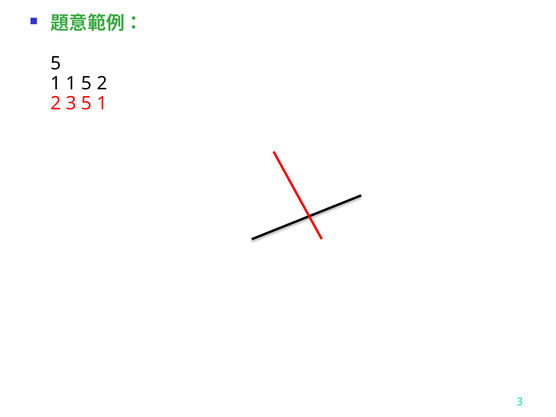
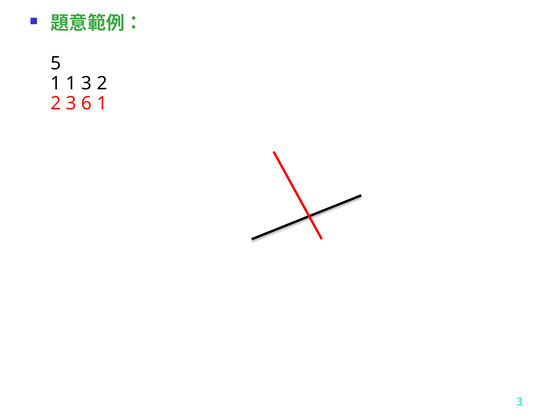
1 5: 5 -> 3
3 5: 5 -> 6
